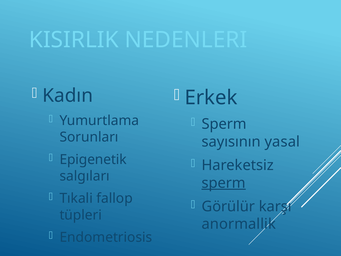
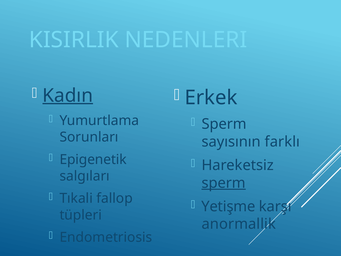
Kadın underline: none -> present
yasal: yasal -> farklı
Görülür: Görülür -> Yetişme
